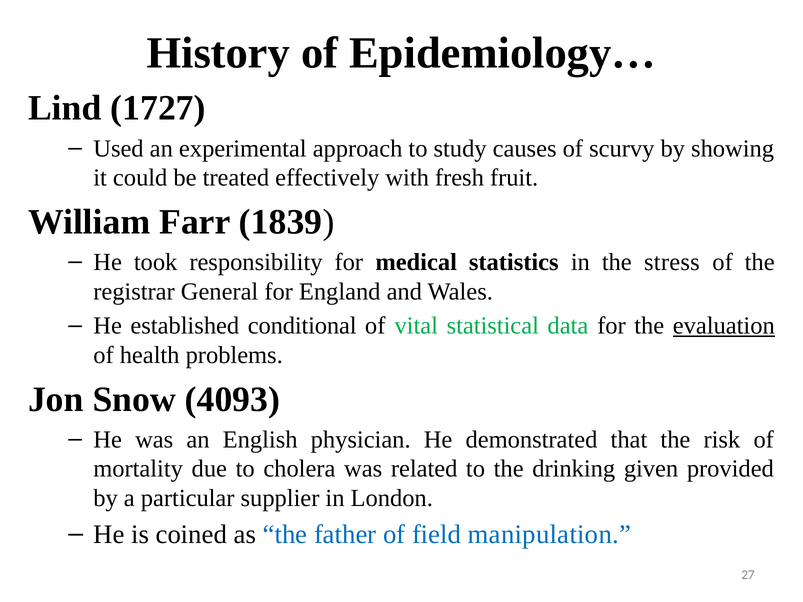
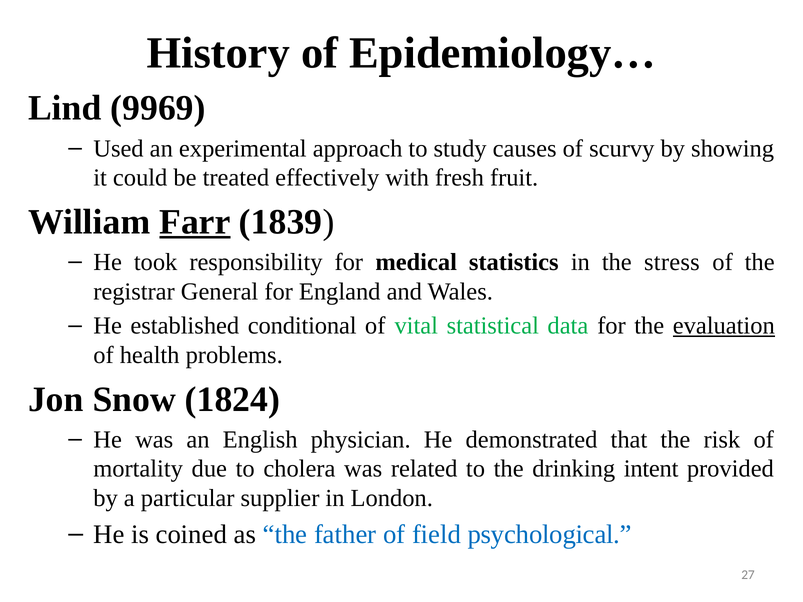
1727: 1727 -> 9969
Farr underline: none -> present
4093: 4093 -> 1824
given: given -> intent
manipulation: manipulation -> psychological
